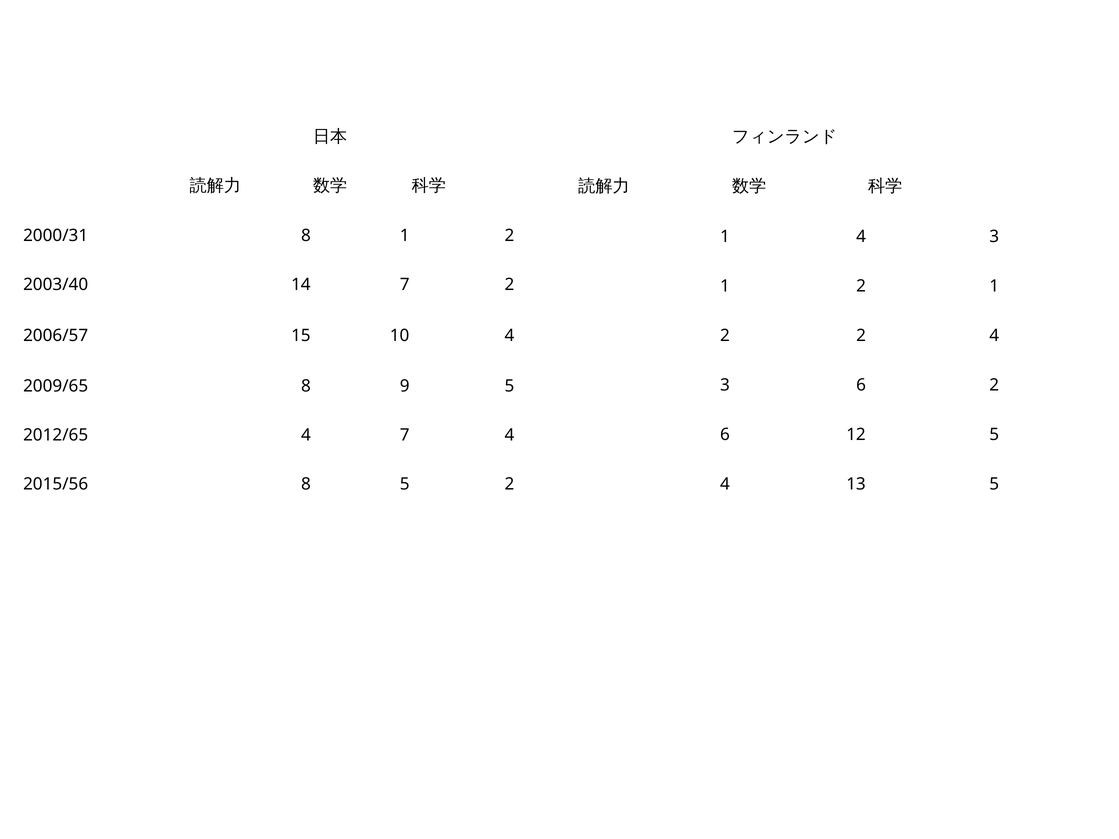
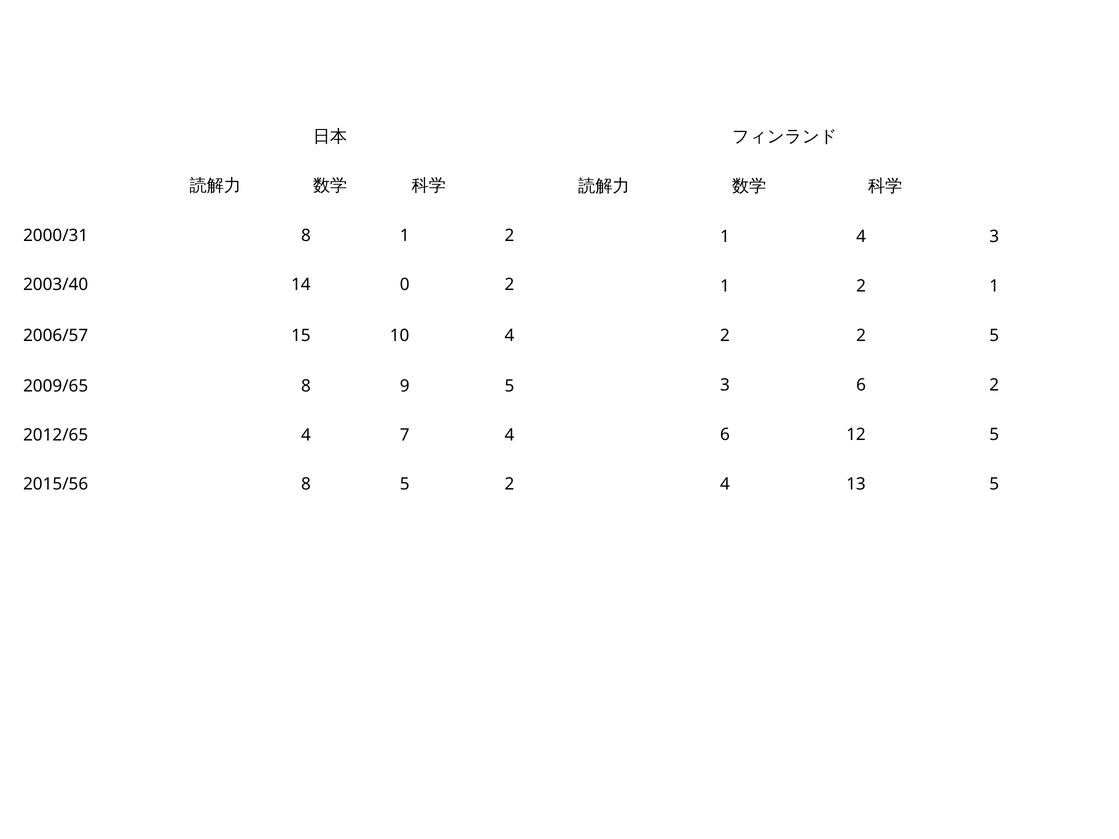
14 7: 7 -> 0
2 4: 4 -> 5
